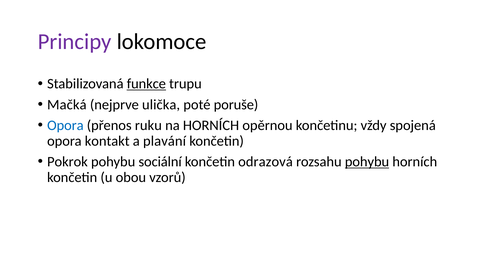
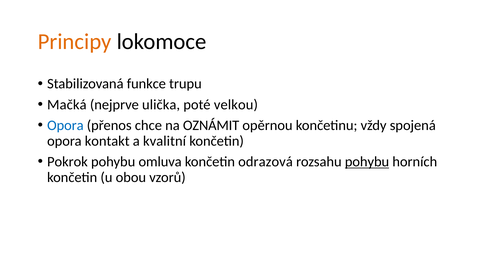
Principy colour: purple -> orange
funkce underline: present -> none
poruše: poruše -> velkou
ruku: ruku -> chce
na HORNÍCH: HORNÍCH -> OZNÁMIT
plavání: plavání -> kvalitní
sociální: sociální -> omluva
